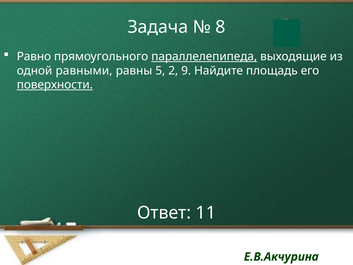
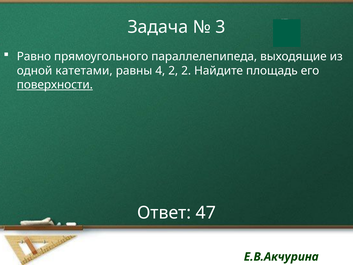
8: 8 -> 3
параллелепипеда underline: present -> none
равными: равными -> катетами
5: 5 -> 4
2 9: 9 -> 2
11: 11 -> 47
